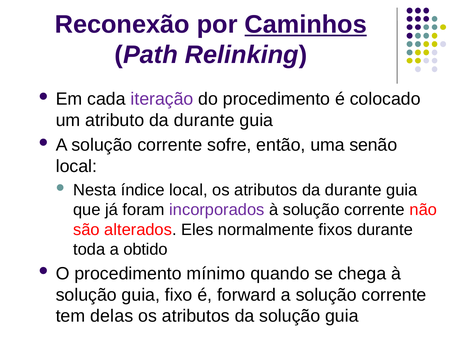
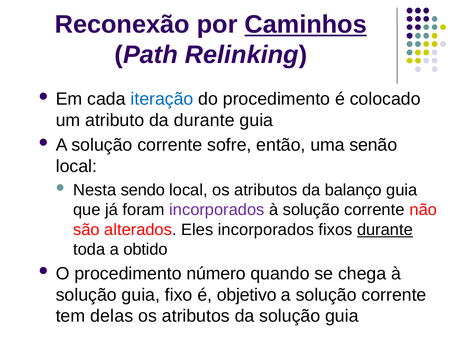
iteração colour: purple -> blue
índice: índice -> sendo
atributos da durante: durante -> balanço
Eles normalmente: normalmente -> incorporados
durante at (385, 230) underline: none -> present
mínimo: mínimo -> número
forward: forward -> objetivo
